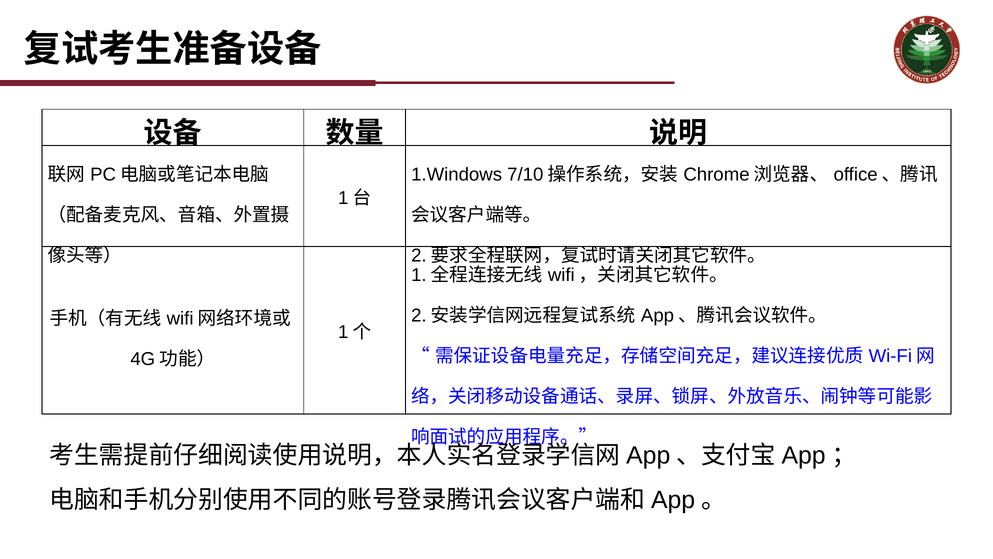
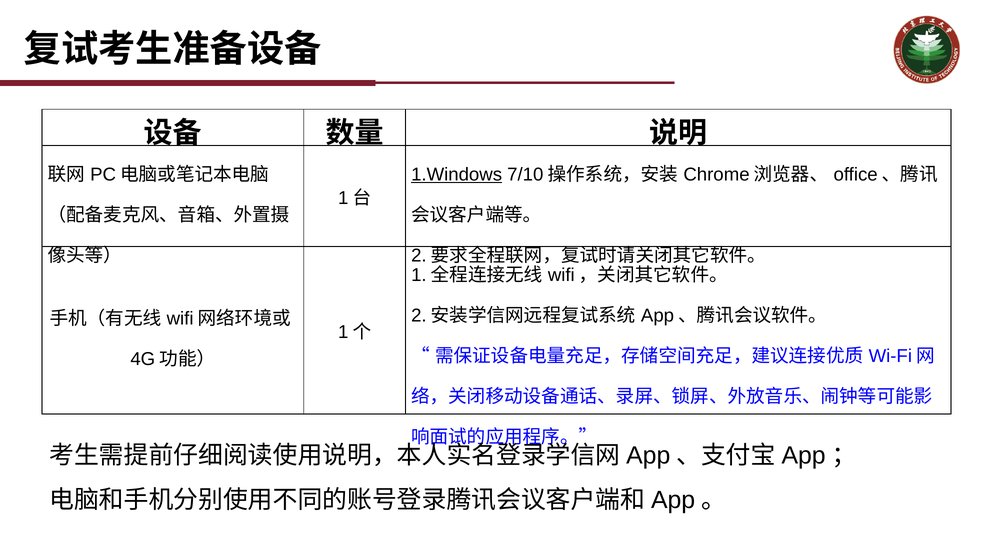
1.Windows underline: none -> present
